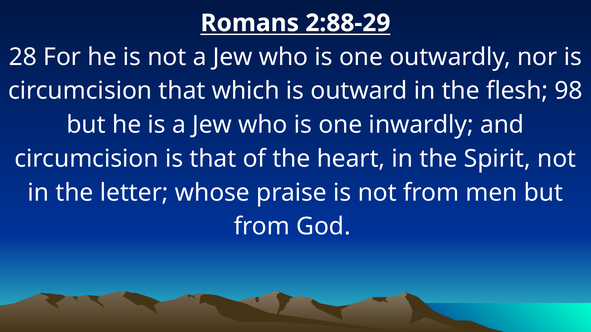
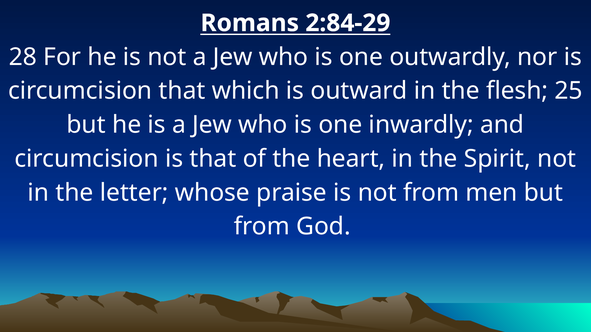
2:88-29: 2:88-29 -> 2:84-29
98: 98 -> 25
